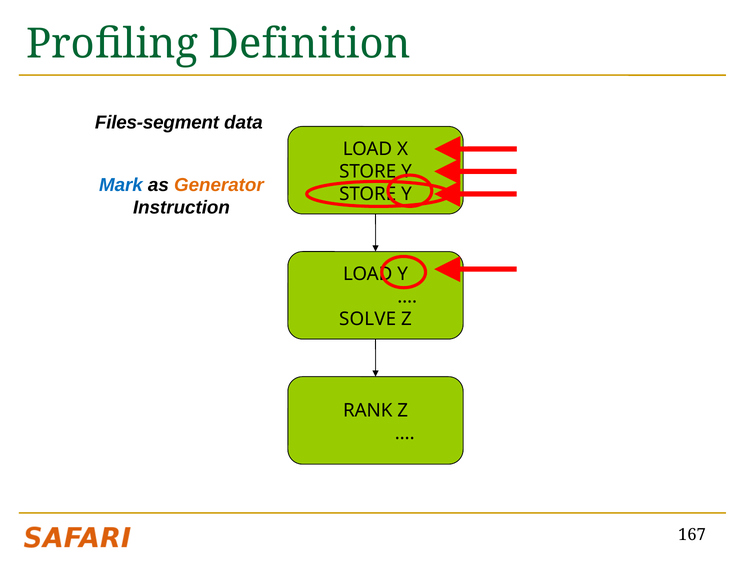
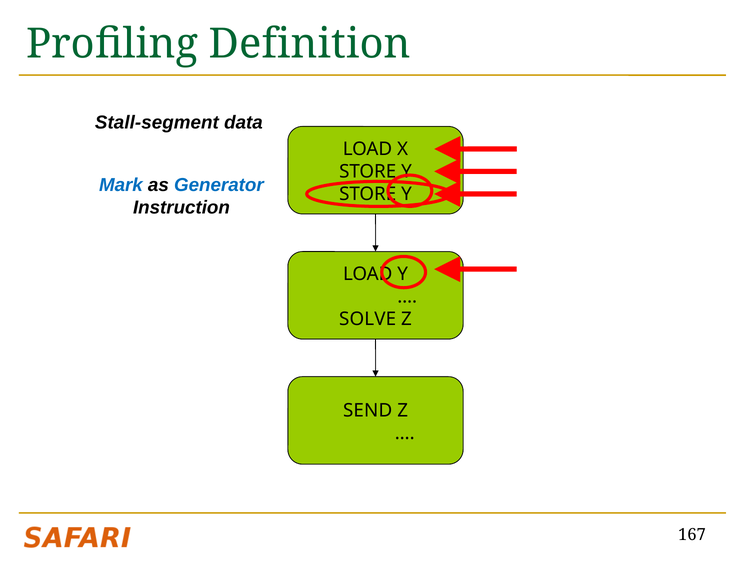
Files-segment: Files-segment -> Stall-segment
Generator colour: orange -> blue
RANK: RANK -> SEND
